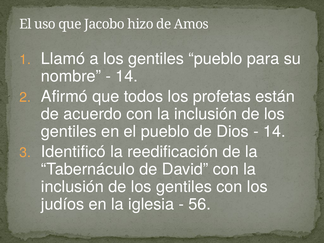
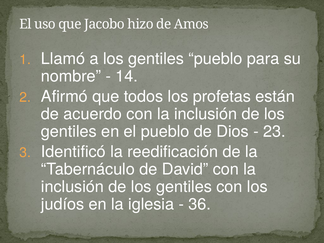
14 at (274, 132): 14 -> 23
56: 56 -> 36
